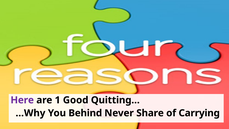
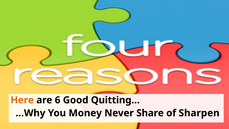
Here colour: purple -> orange
1: 1 -> 6
Behind: Behind -> Money
Carrying: Carrying -> Sharpen
